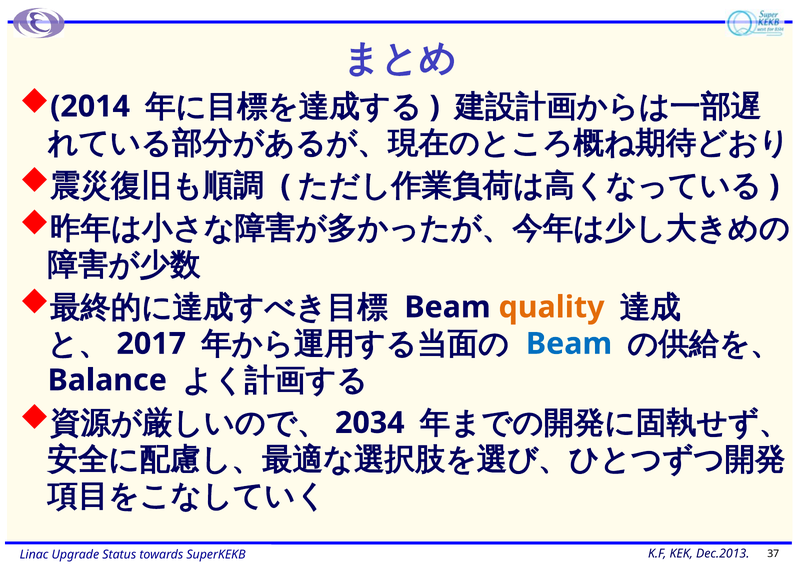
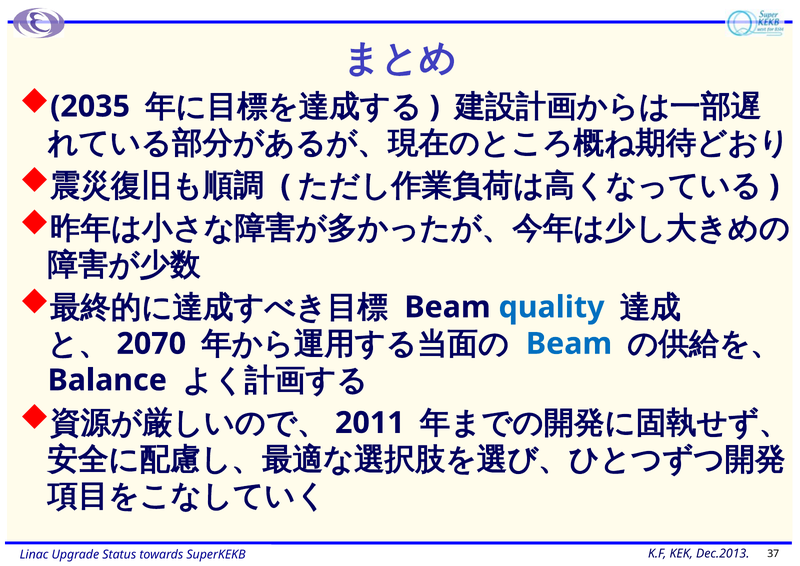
2014: 2014 -> 2035
quality colour: orange -> blue
2017: 2017 -> 2070
2034: 2034 -> 2011
